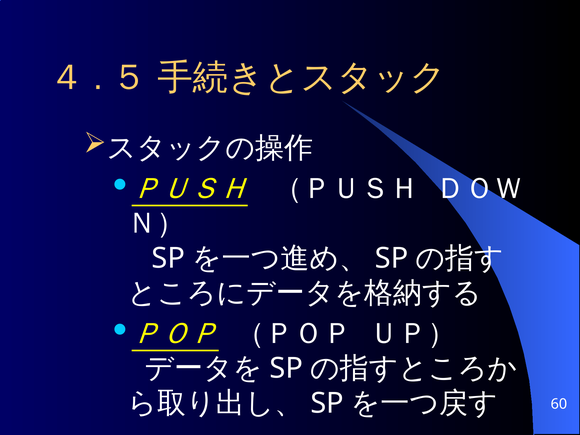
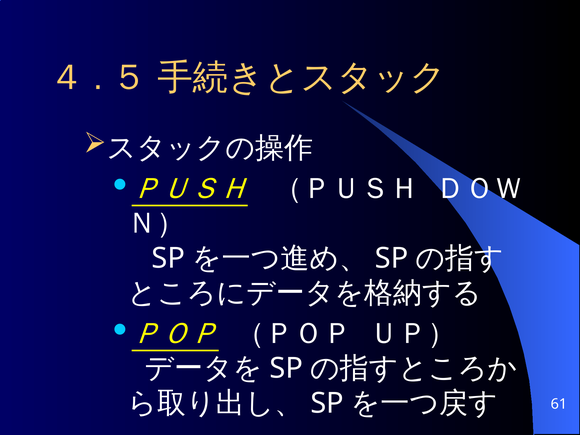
60: 60 -> 61
